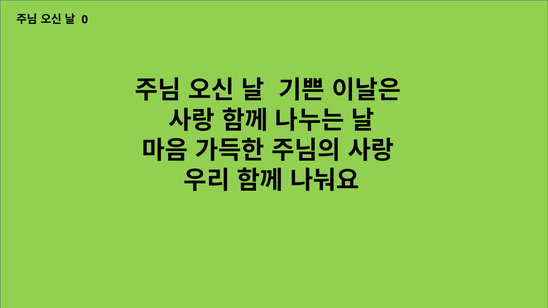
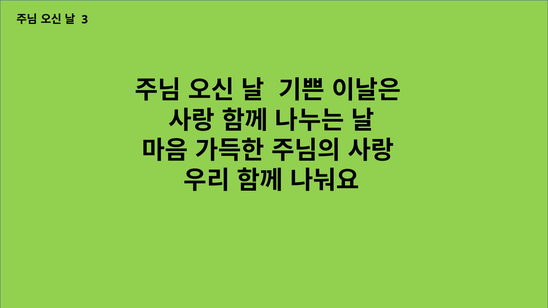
0: 0 -> 3
